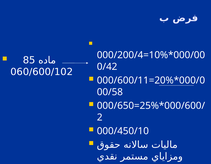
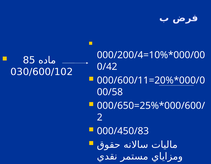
060/600/102: 060/600/102 -> 030/600/102
000/450/10: 000/450/10 -> 000/450/83
